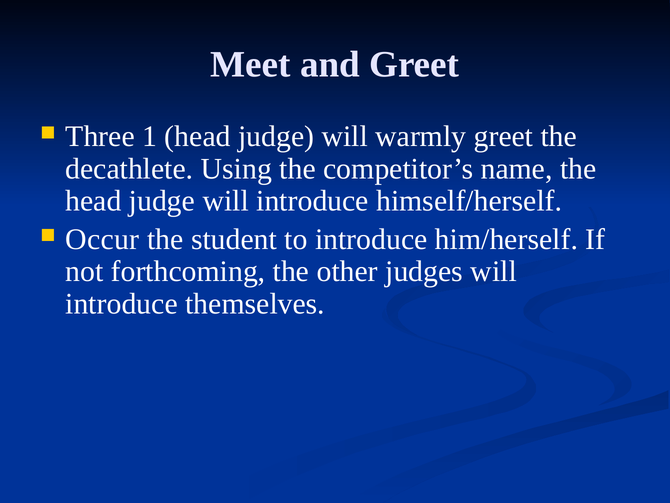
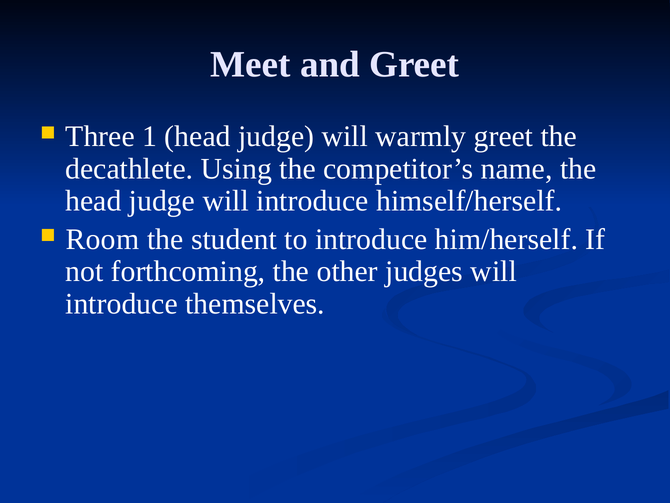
Occur: Occur -> Room
